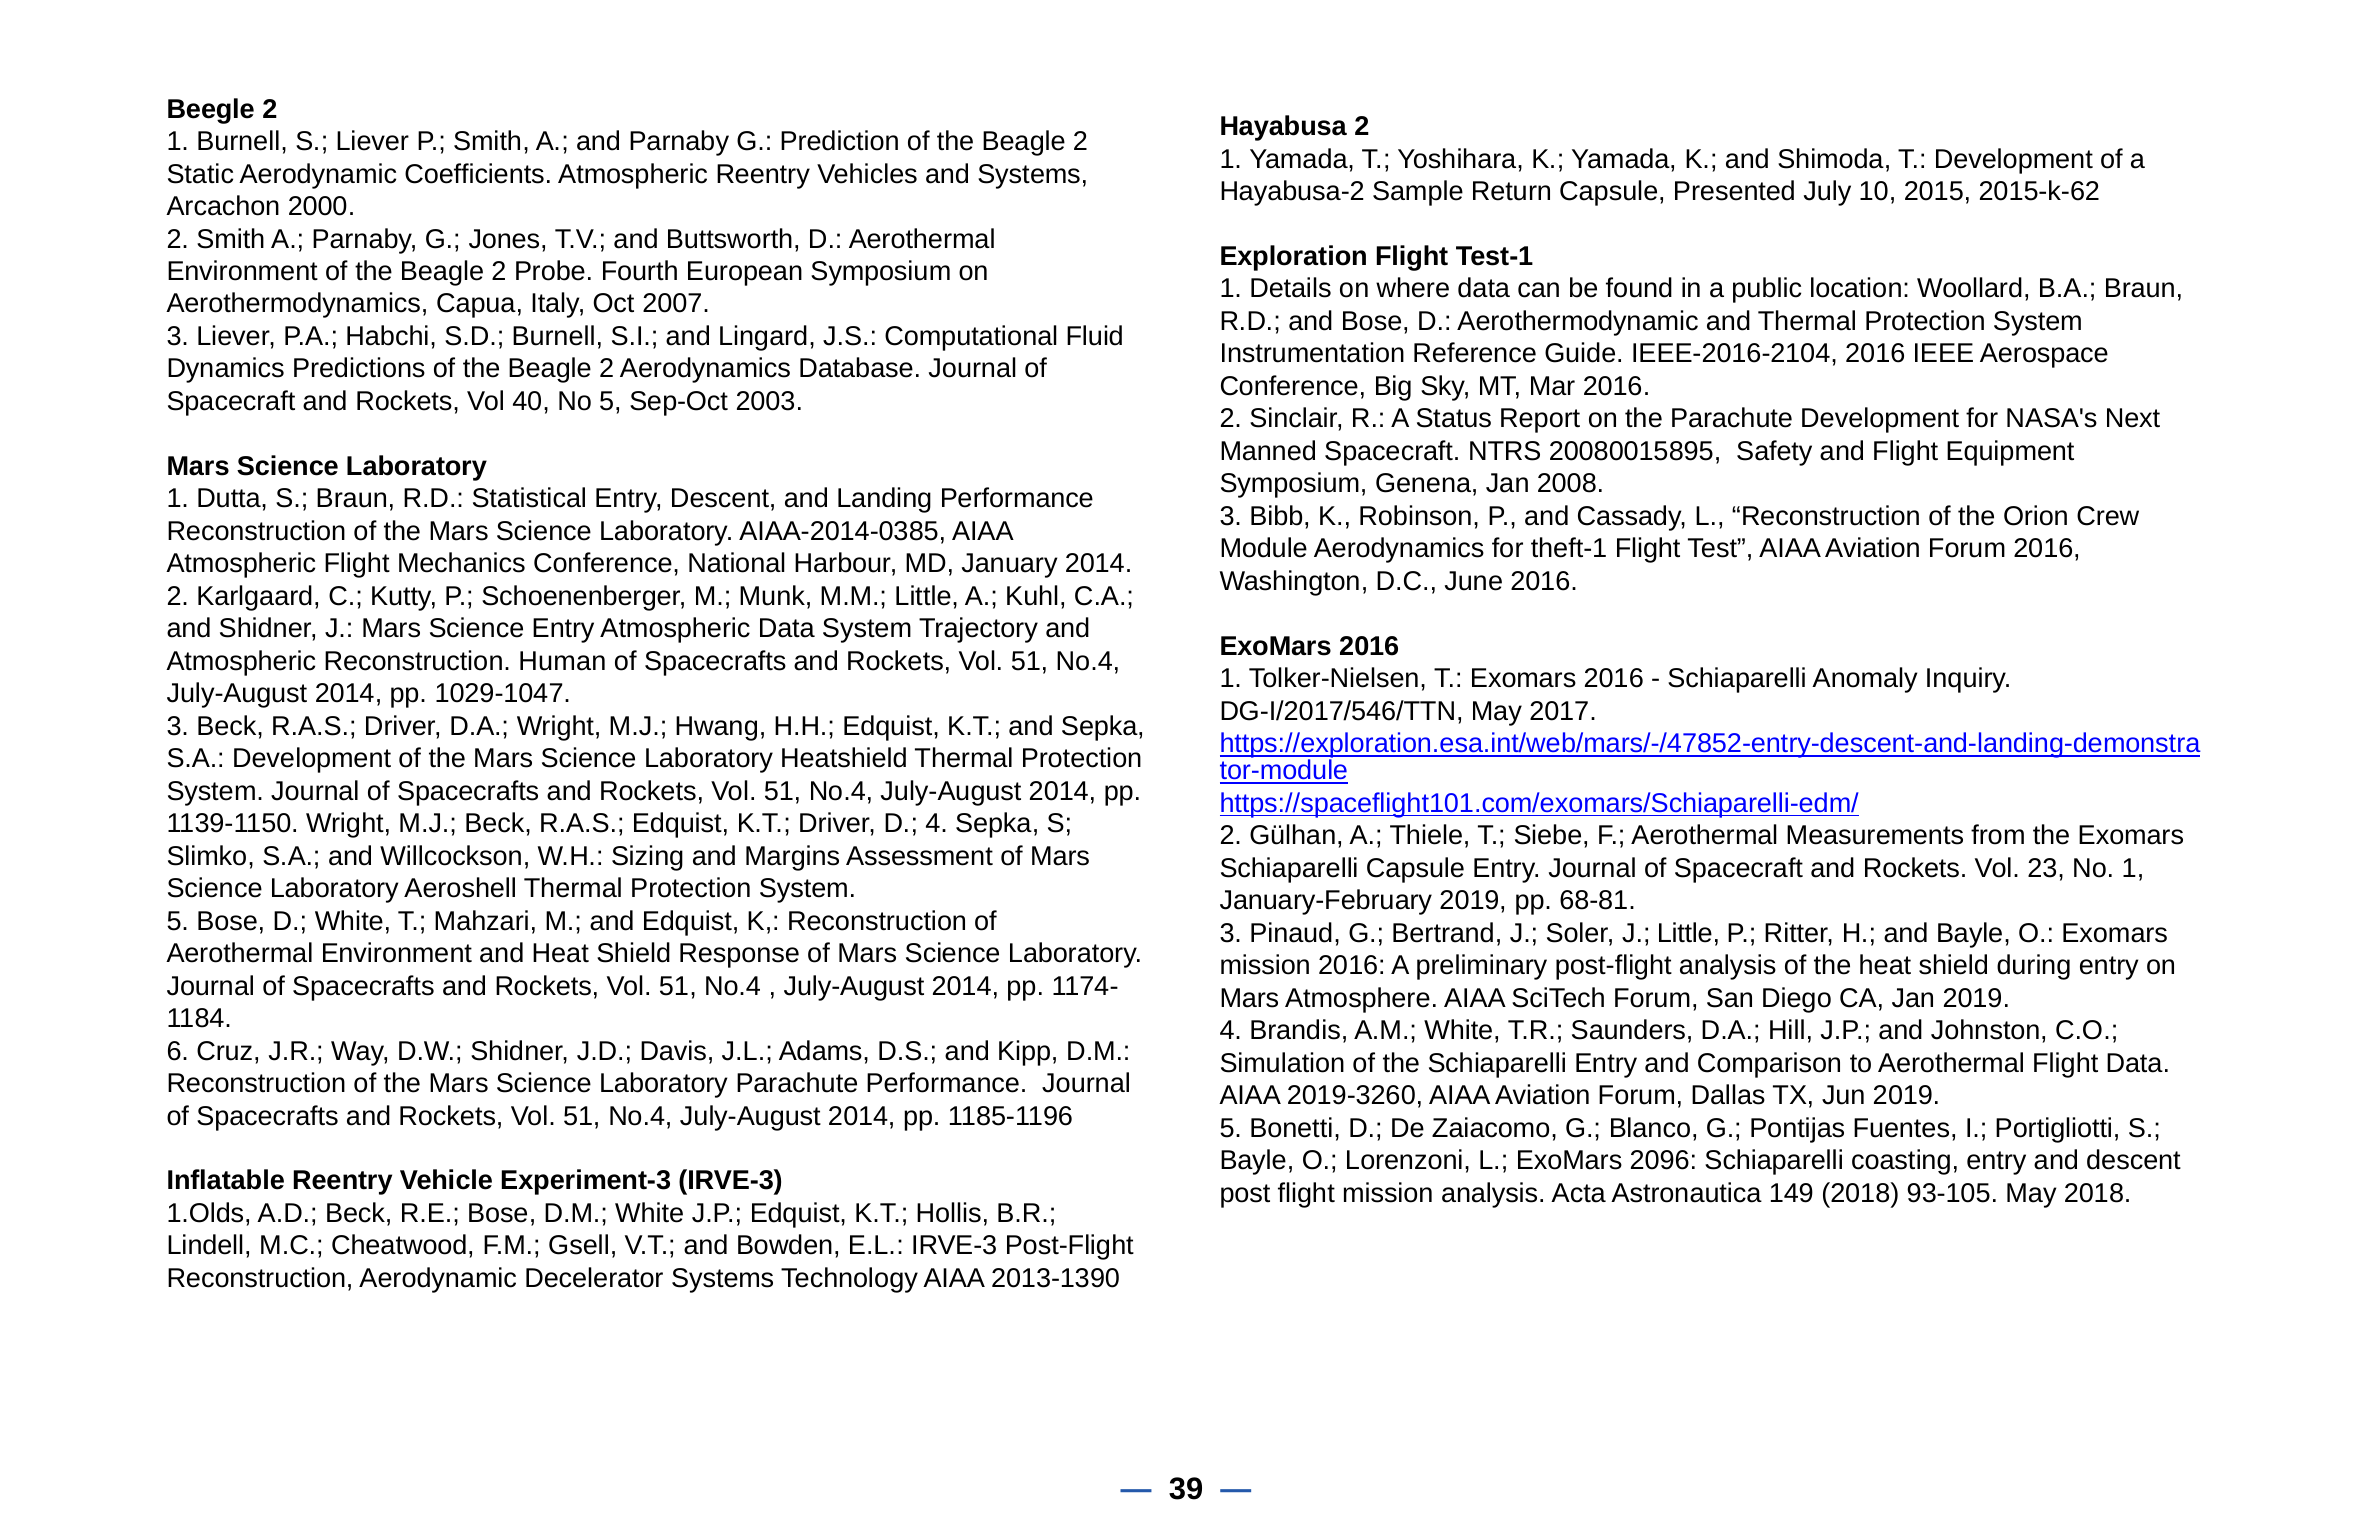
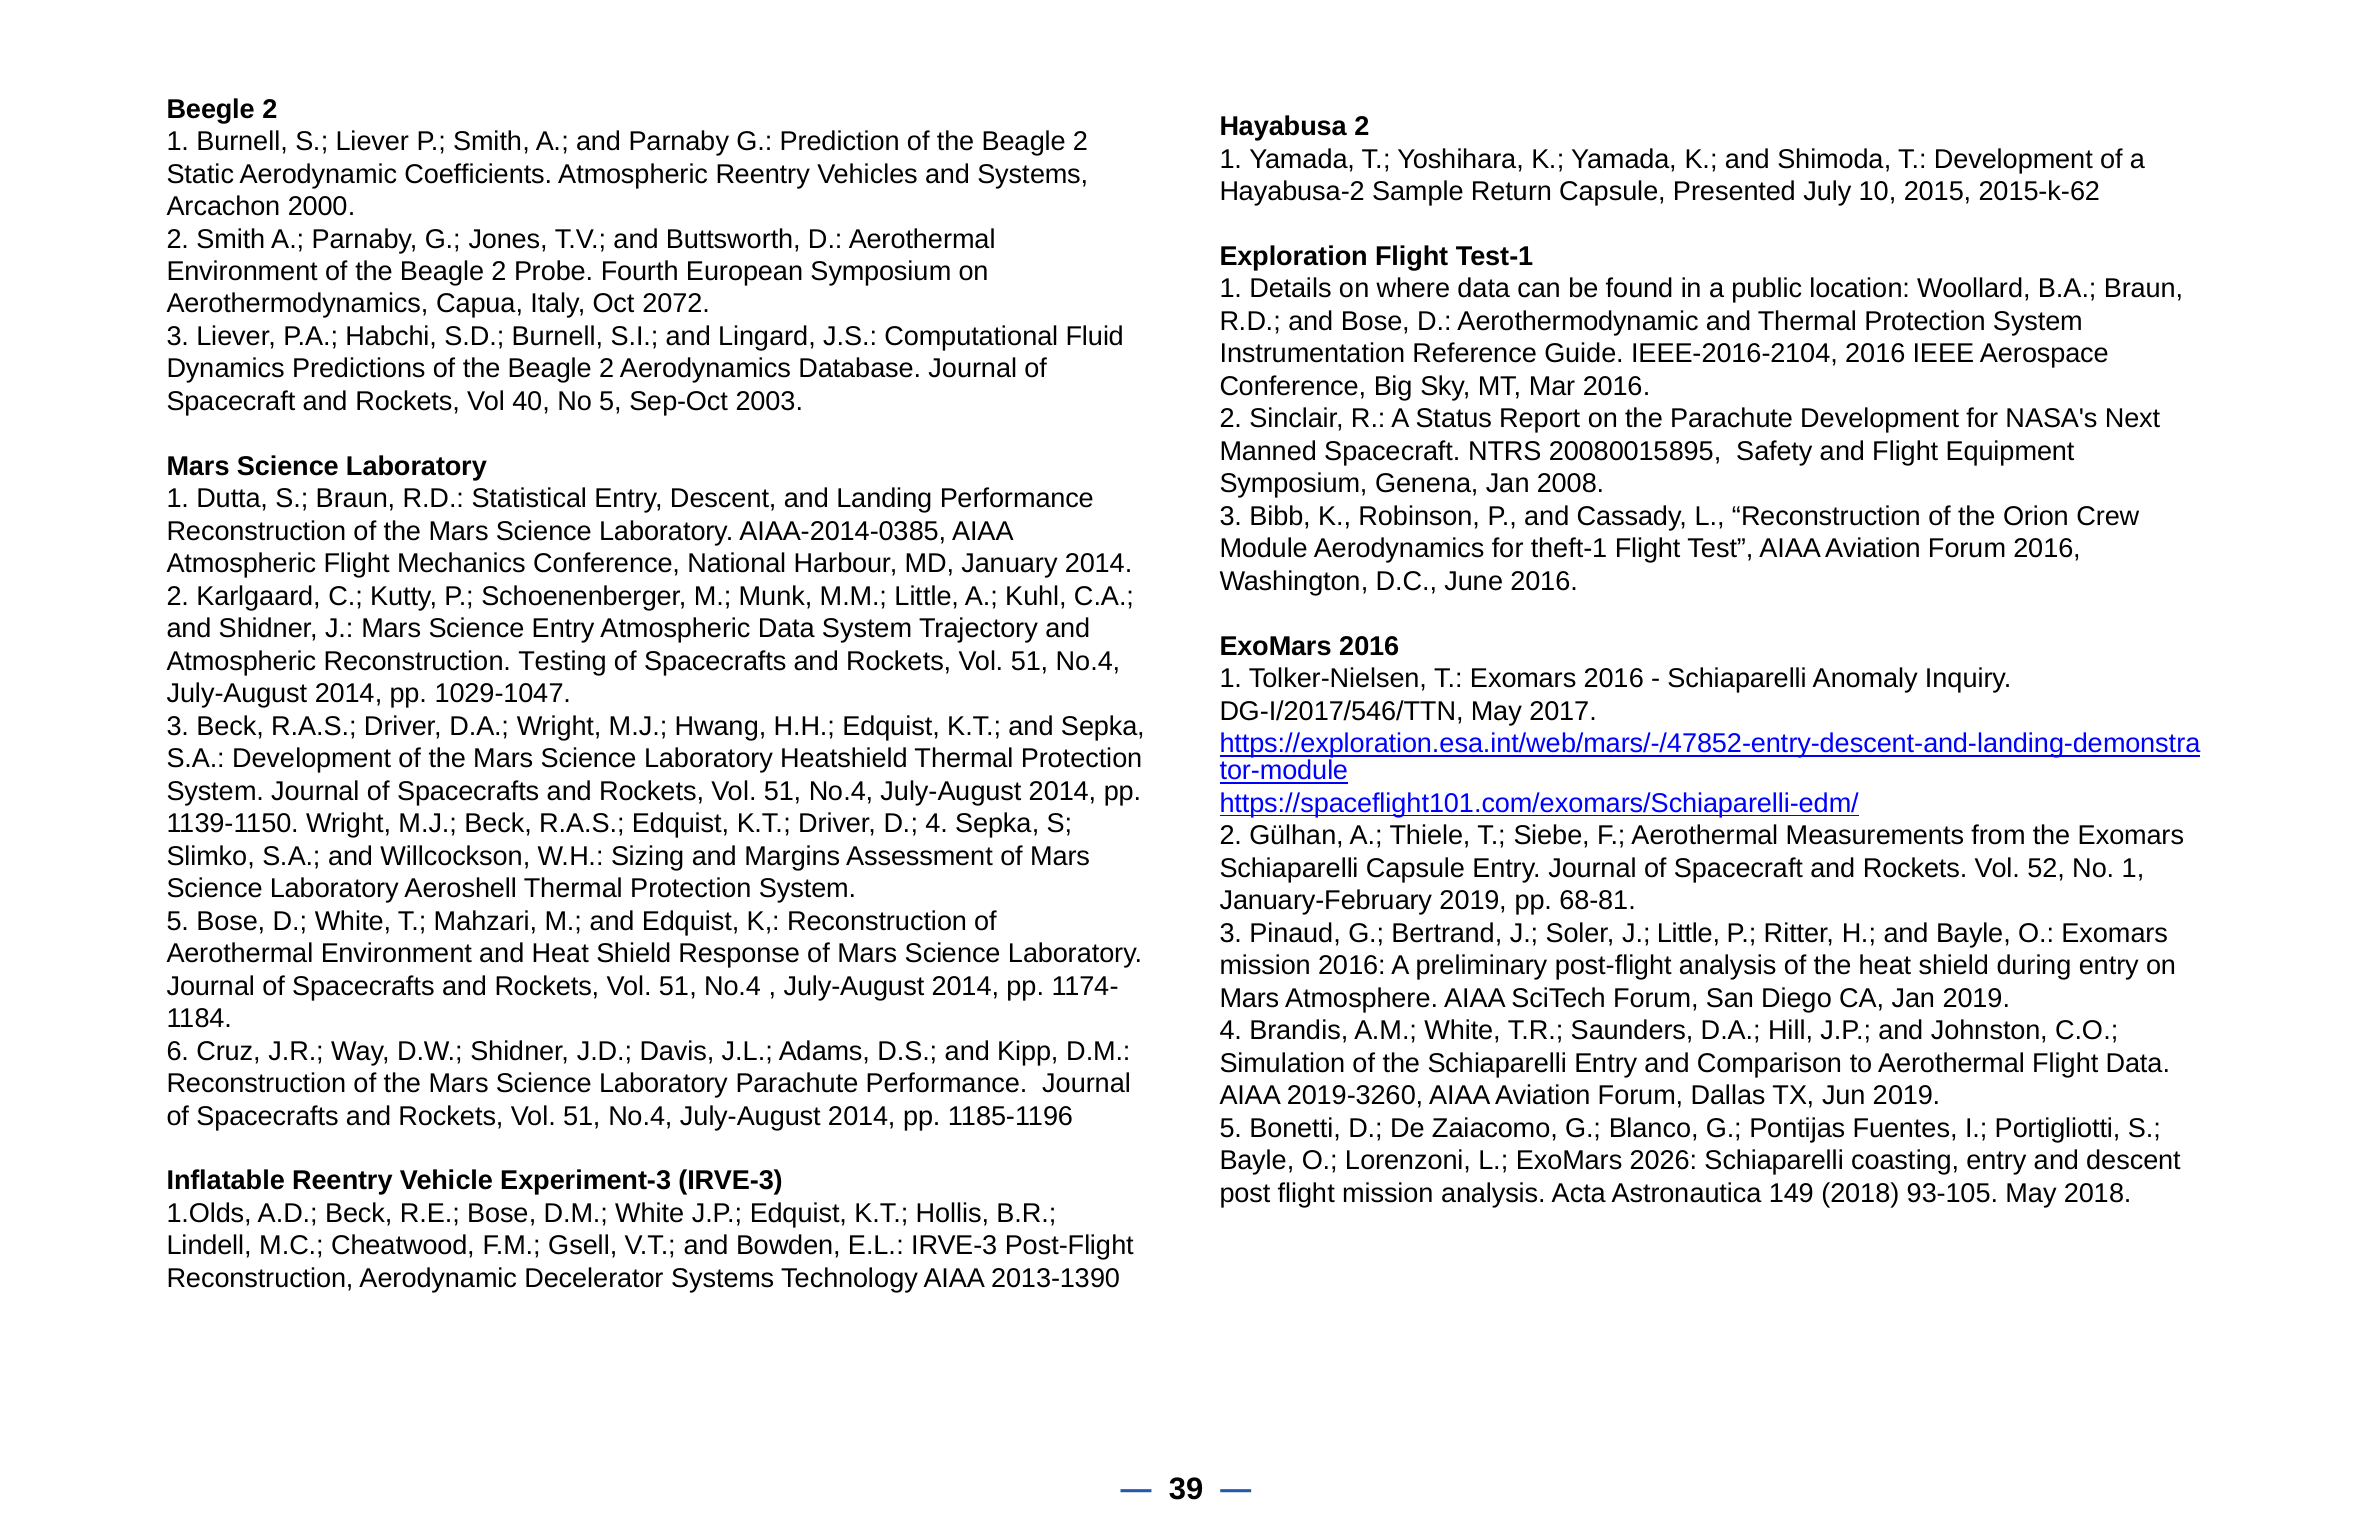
2007: 2007 -> 2072
Human: Human -> Testing
23: 23 -> 52
2096: 2096 -> 2026
